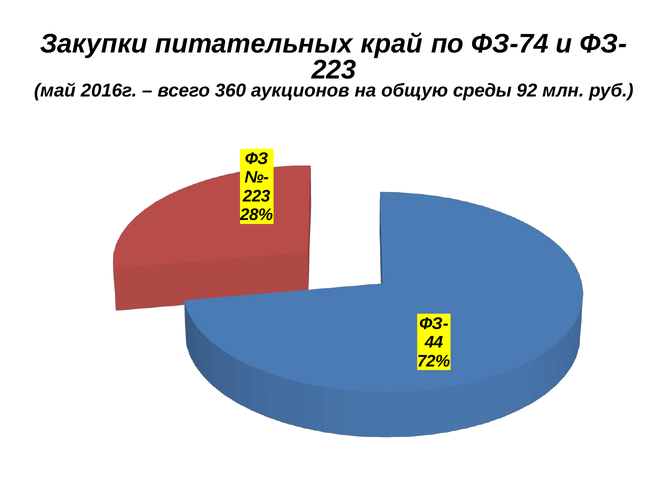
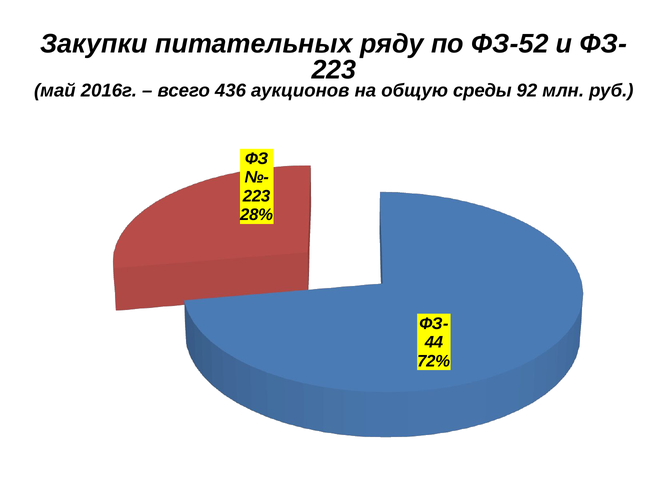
край: край -> ряду
ФЗ-74: ФЗ-74 -> ФЗ-52
360: 360 -> 436
